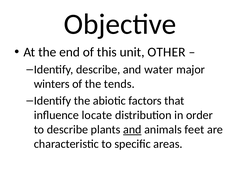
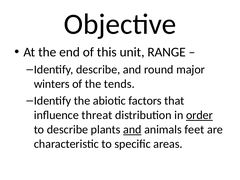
OTHER: OTHER -> RANGE
water: water -> round
locate: locate -> threat
order underline: none -> present
